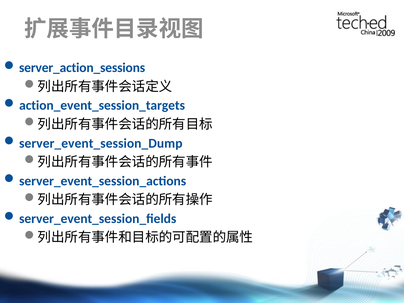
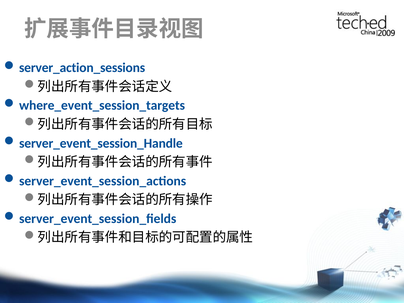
action_event_session_targets: action_event_session_targets -> where_event_session_targets
server_event_session_Dump: server_event_session_Dump -> server_event_session_Handle
